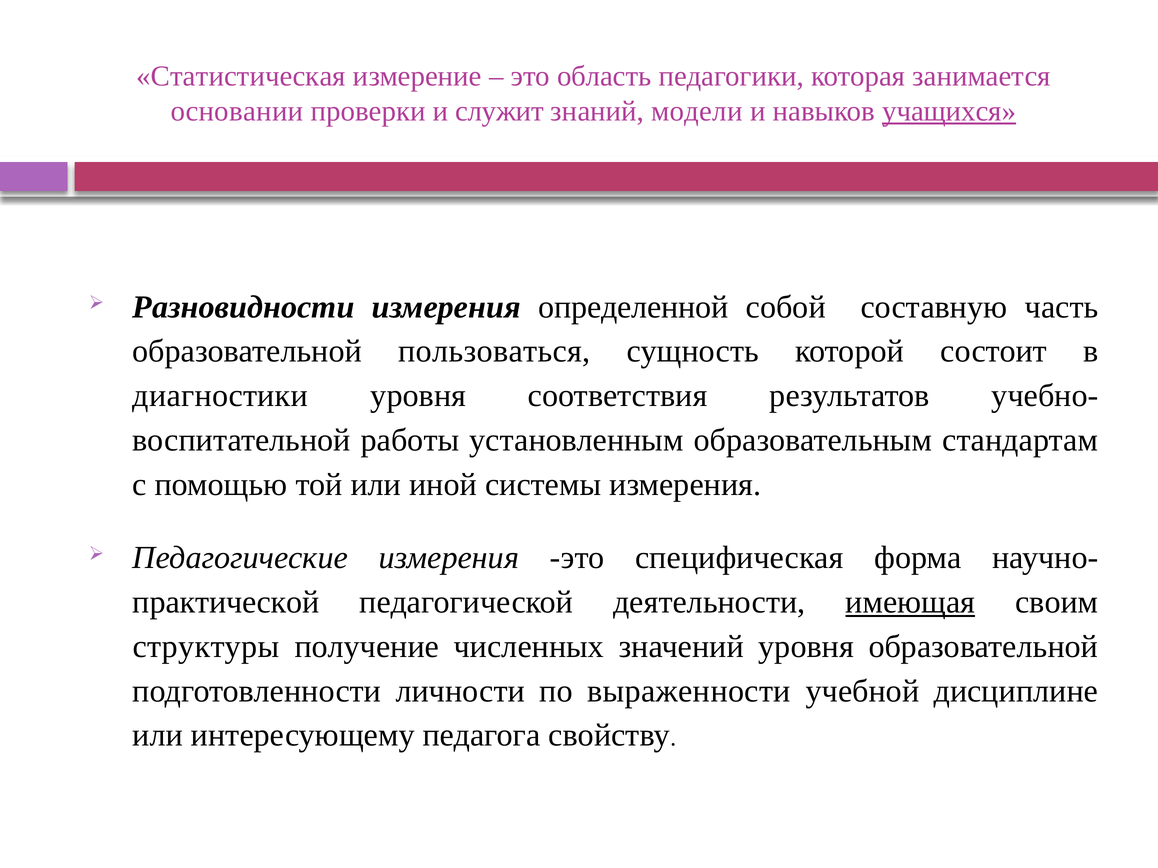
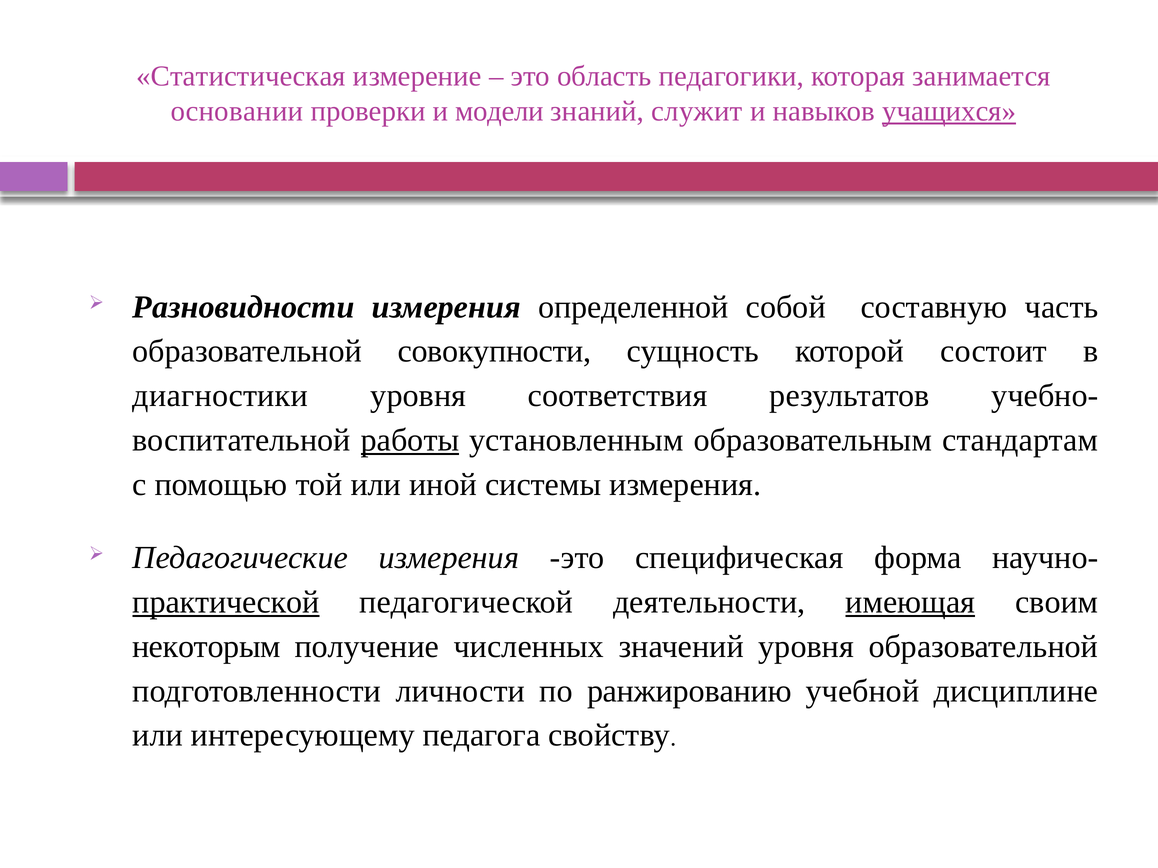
служит: служит -> модели
модели: модели -> служит
пользоваться: пользоваться -> совокупности
работы underline: none -> present
практической underline: none -> present
структуры: структуры -> некоторым
выраженности: выраженности -> ранжированию
